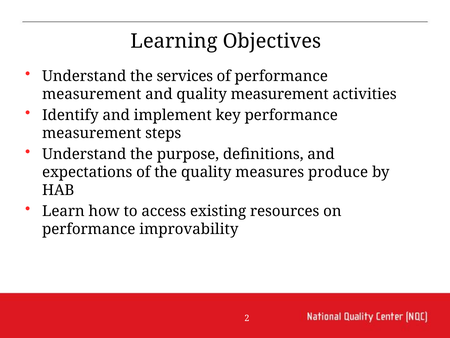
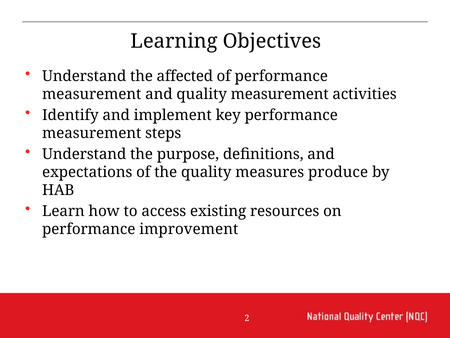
services: services -> affected
improvability: improvability -> improvement
